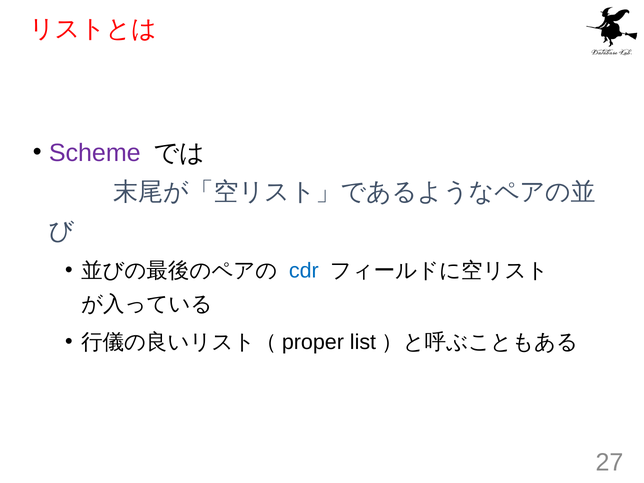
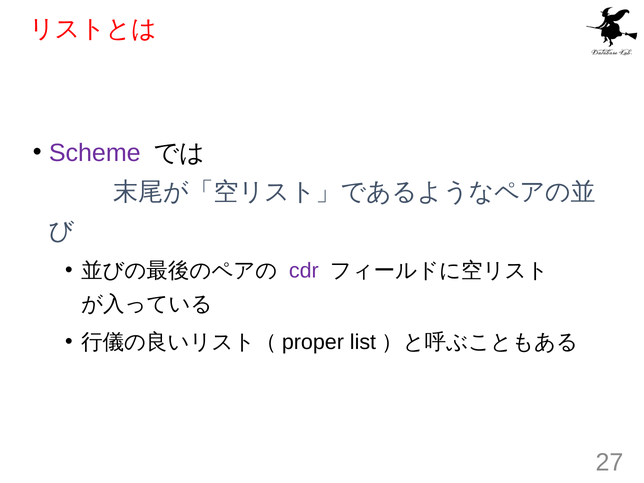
cdr colour: blue -> purple
